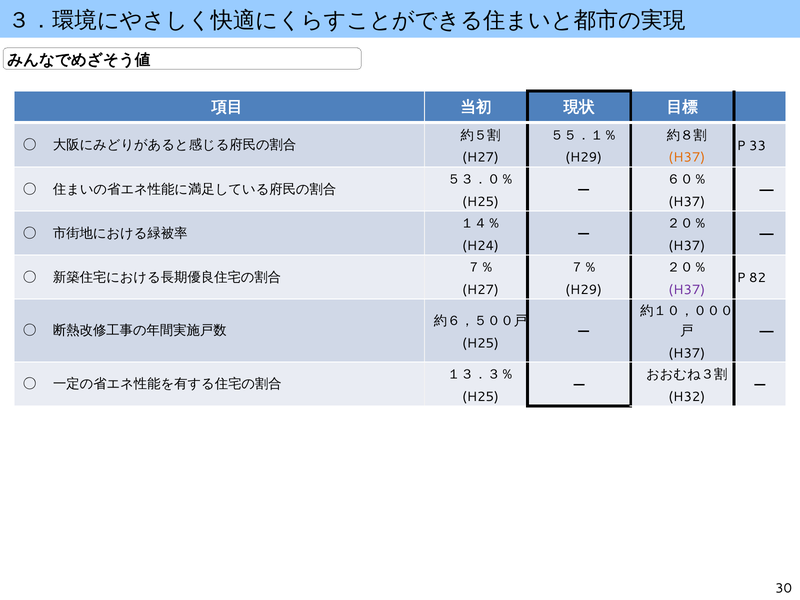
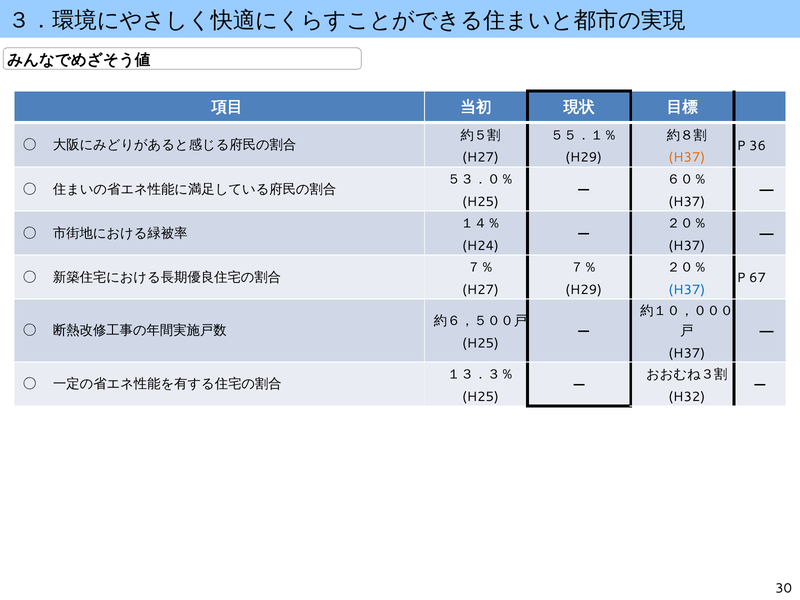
33: 33 -> 36
82: 82 -> 67
H37 at (687, 290) colour: purple -> blue
